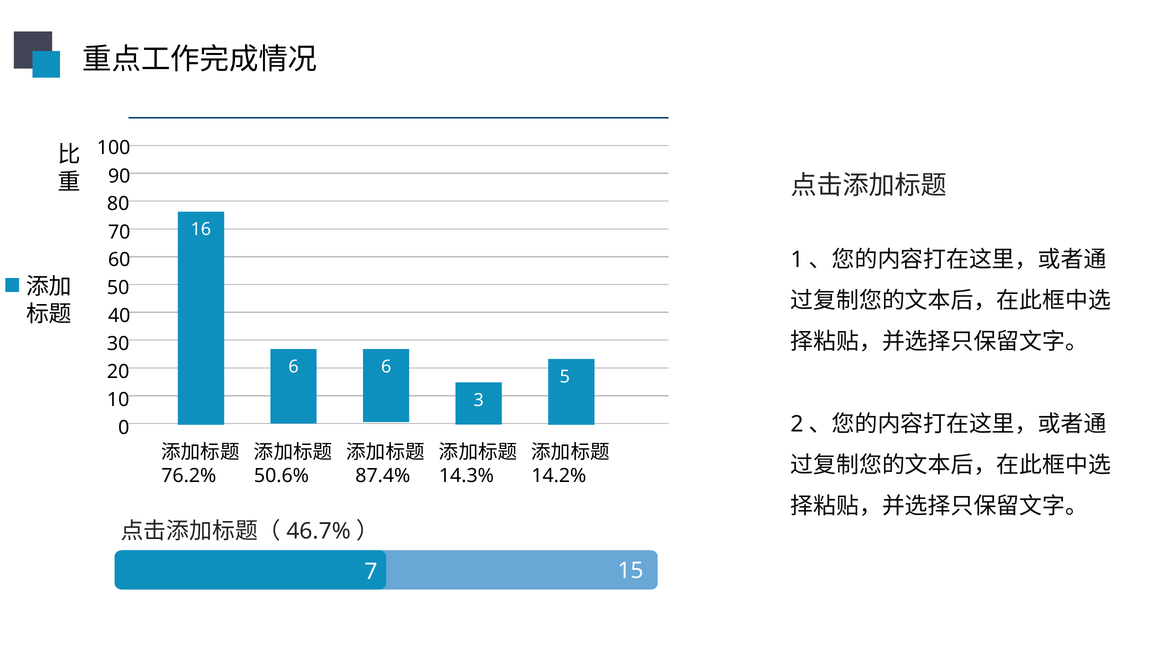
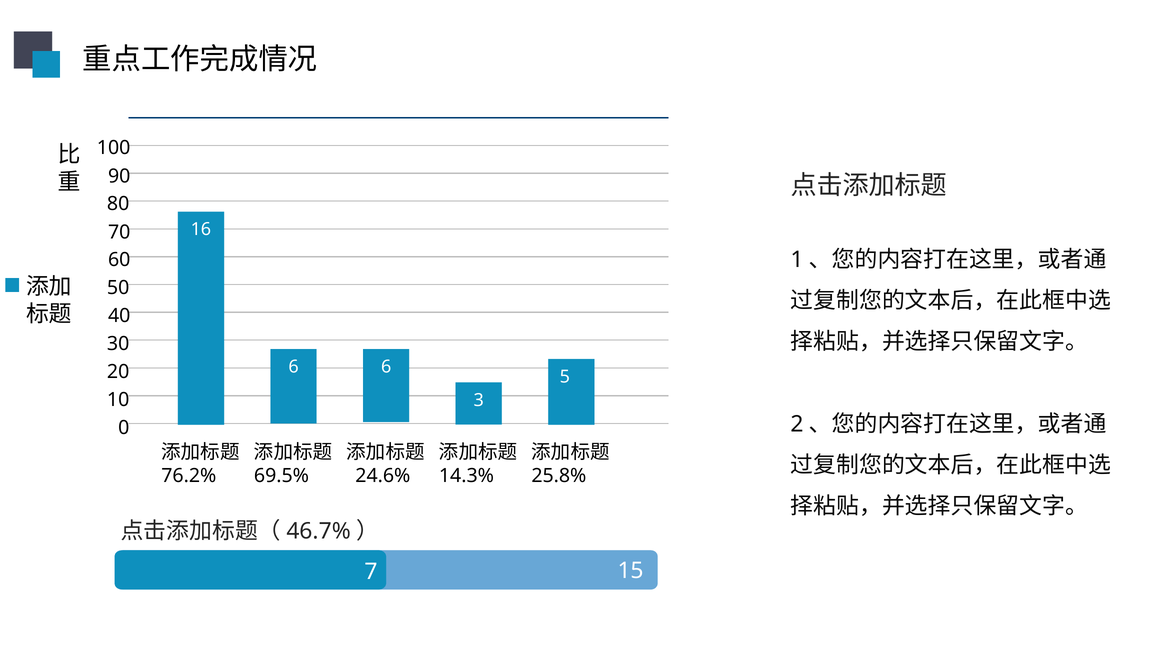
50.6%: 50.6% -> 69.5%
87.4%: 87.4% -> 24.6%
14.2%: 14.2% -> 25.8%
